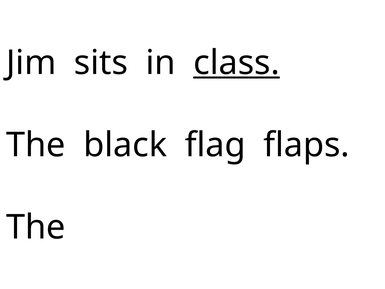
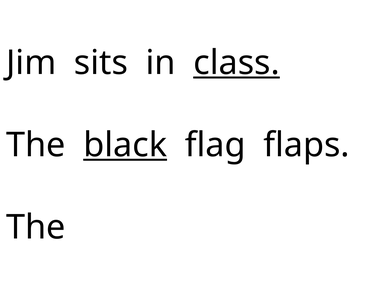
black underline: none -> present
